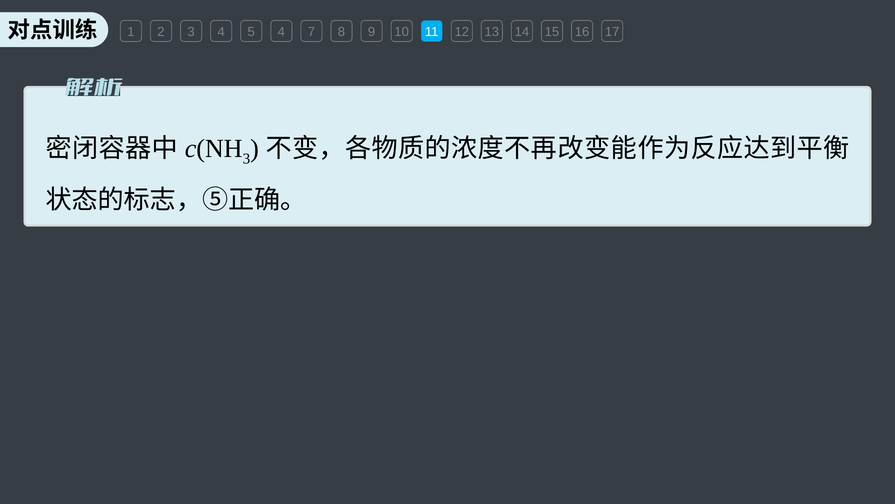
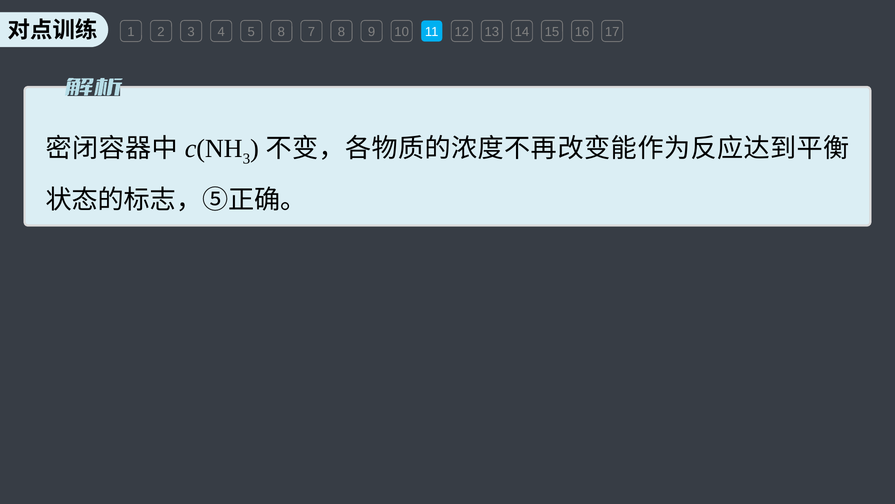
5 4: 4 -> 8
